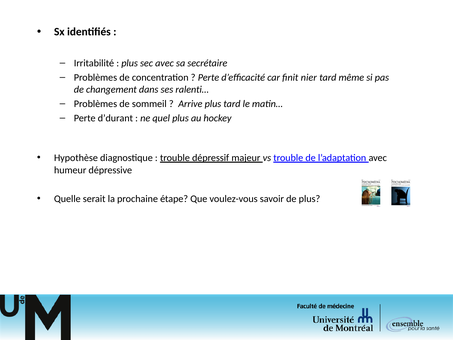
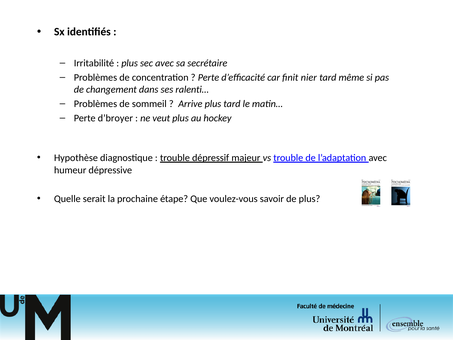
d’durant: d’durant -> d’broyer
quel: quel -> veut
